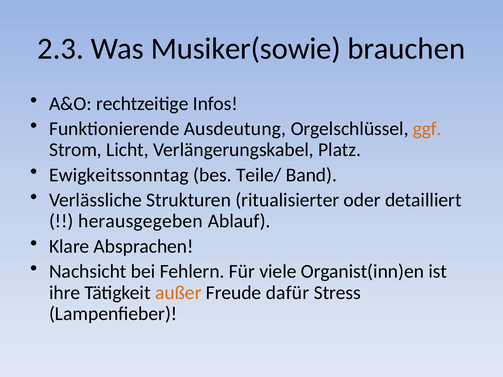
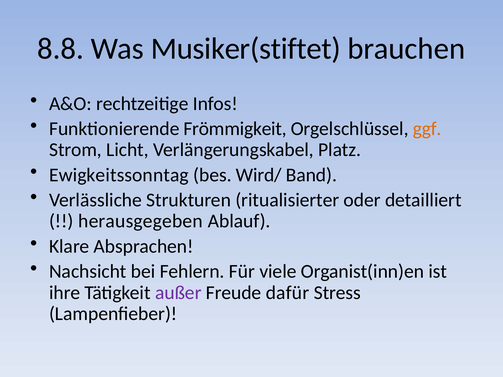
2.3: 2.3 -> 8.8
Musiker(sowie: Musiker(sowie -> Musiker(stiftet
Ausdeutung: Ausdeutung -> Frömmigkeit
Teile/: Teile/ -> Wird/
außer colour: orange -> purple
